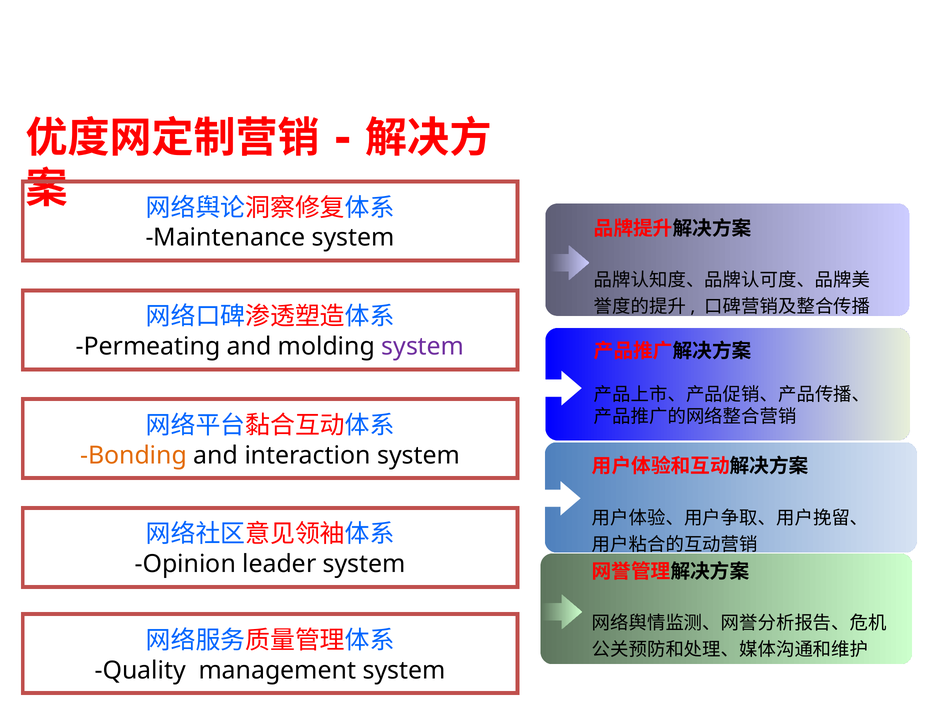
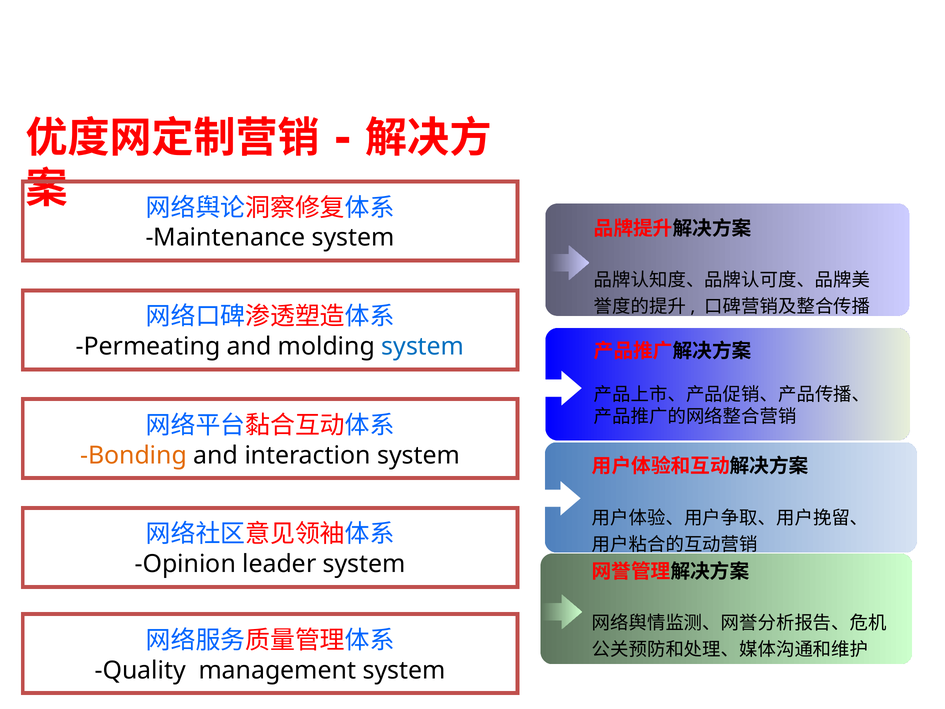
system at (423, 346) colour: purple -> blue
